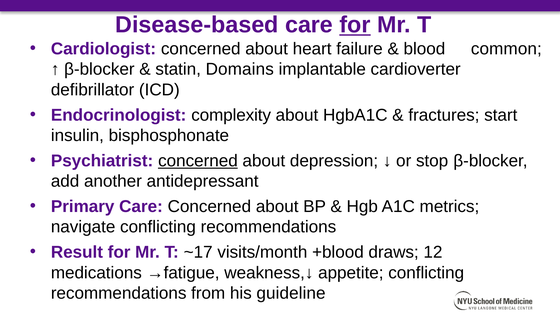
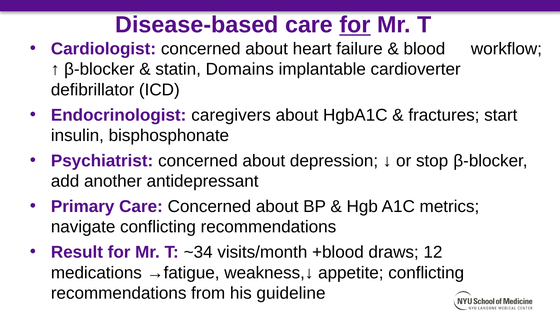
common: common -> workflow
complexity: complexity -> caregivers
concerned at (198, 161) underline: present -> none
~17: ~17 -> ~34
